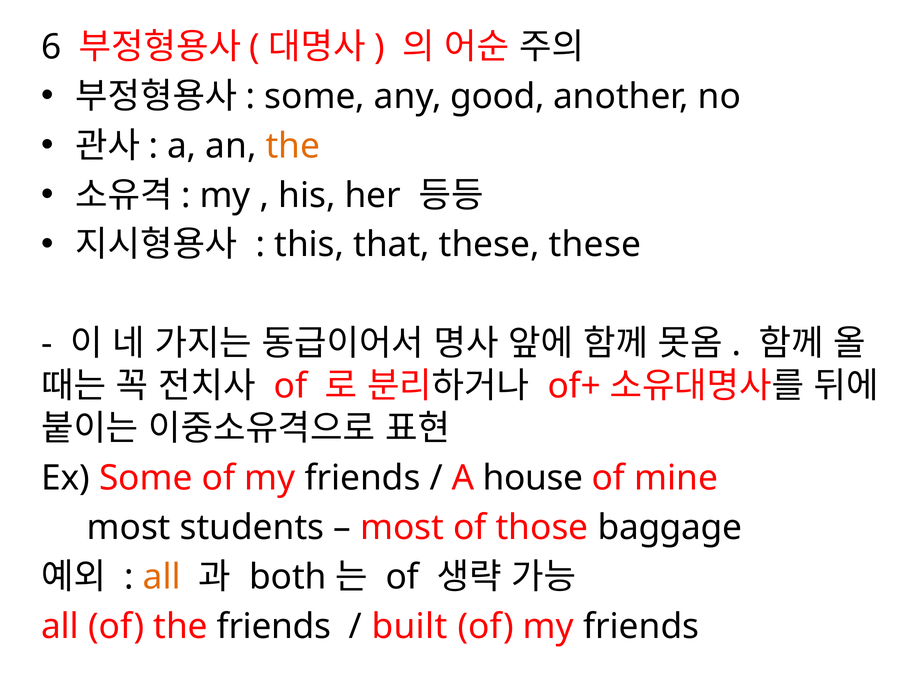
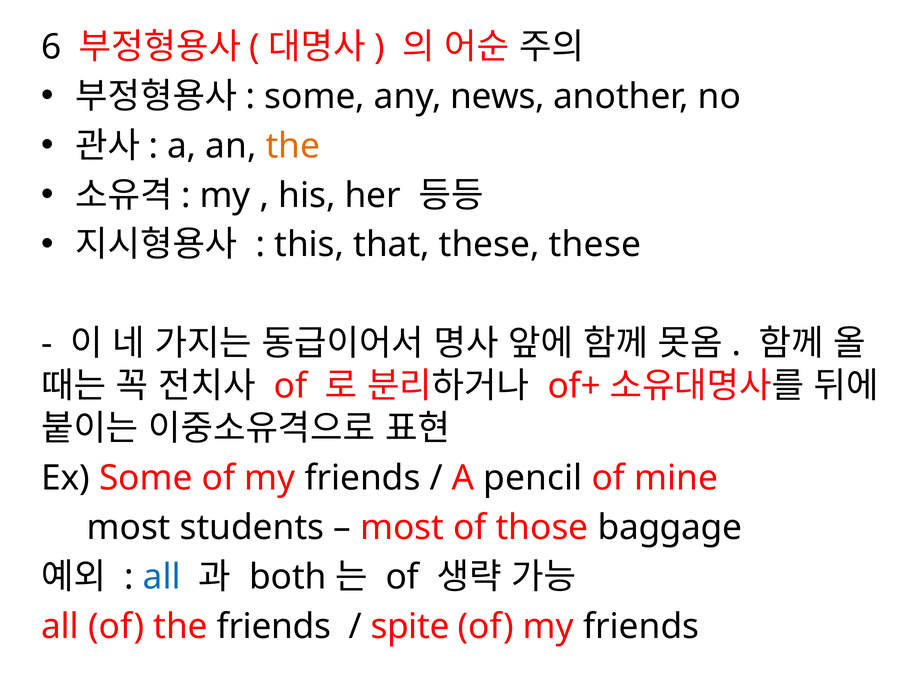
good: good -> news
house: house -> pencil
all at (162, 577) colour: orange -> blue
built: built -> spite
